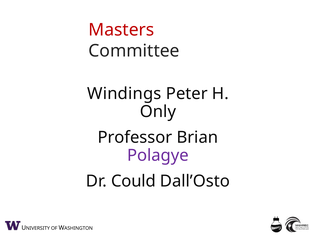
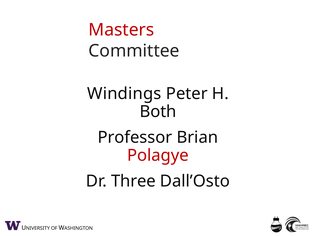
Only: Only -> Both
Polagye colour: purple -> red
Could: Could -> Three
